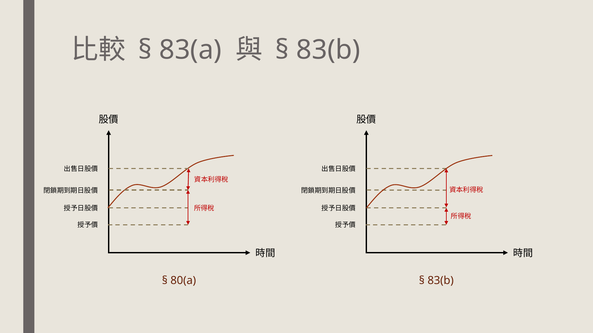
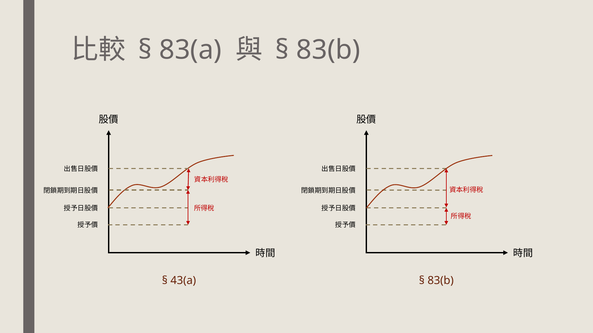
80(a: 80(a -> 43(a
